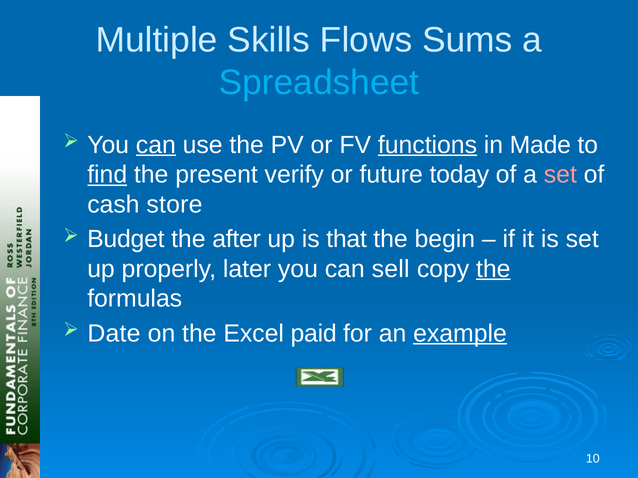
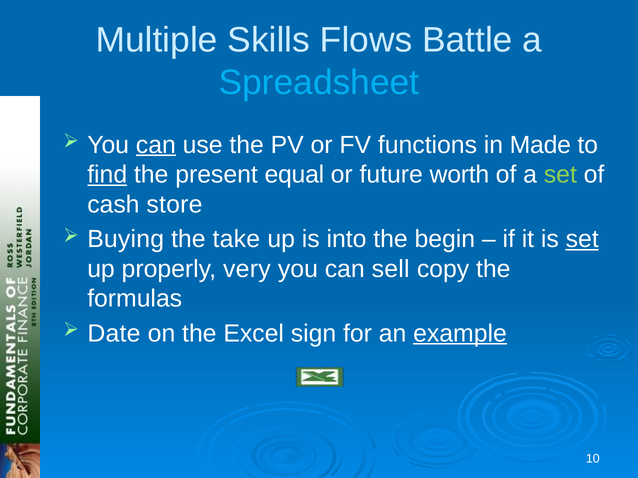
Sums: Sums -> Battle
functions underline: present -> none
verify: verify -> equal
today: today -> worth
set at (560, 175) colour: pink -> light green
Budget: Budget -> Buying
after: after -> take
that: that -> into
set at (582, 239) underline: none -> present
later: later -> very
the at (493, 269) underline: present -> none
paid: paid -> sign
